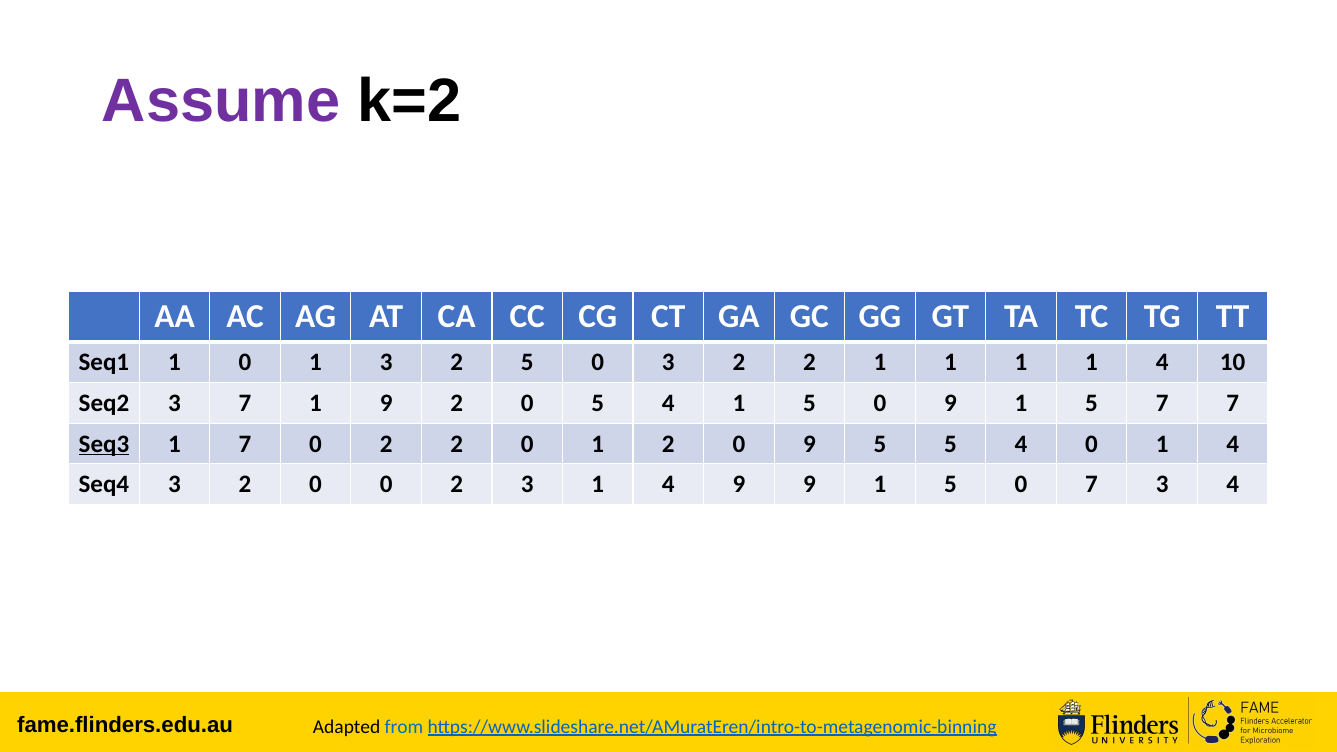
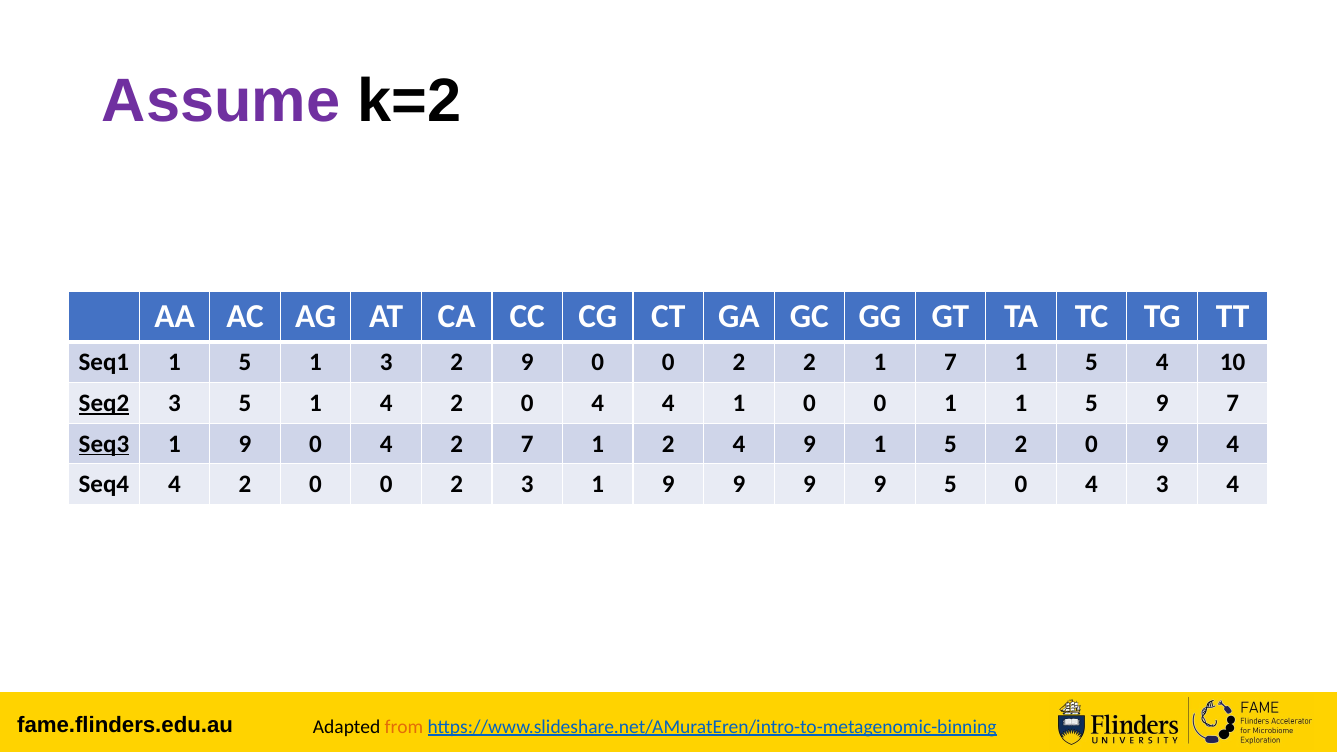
Seq1 1 0: 0 -> 5
2 5: 5 -> 9
3 at (668, 363): 3 -> 0
2 1 1: 1 -> 7
1 at (1092, 363): 1 -> 5
Seq2 underline: none -> present
3 7: 7 -> 5
1 9: 9 -> 4
2 0 5: 5 -> 4
4 1 5: 5 -> 0
9 at (950, 403): 9 -> 1
5 7: 7 -> 9
7 at (245, 444): 7 -> 9
2 at (386, 444): 2 -> 4
0 at (527, 444): 0 -> 7
1 2 0: 0 -> 4
9 5: 5 -> 1
4 at (1021, 444): 4 -> 2
1 at (1162, 444): 1 -> 9
Seq4 3: 3 -> 4
3 1 4: 4 -> 9
1 at (880, 485): 1 -> 9
5 0 7: 7 -> 4
from colour: blue -> orange
